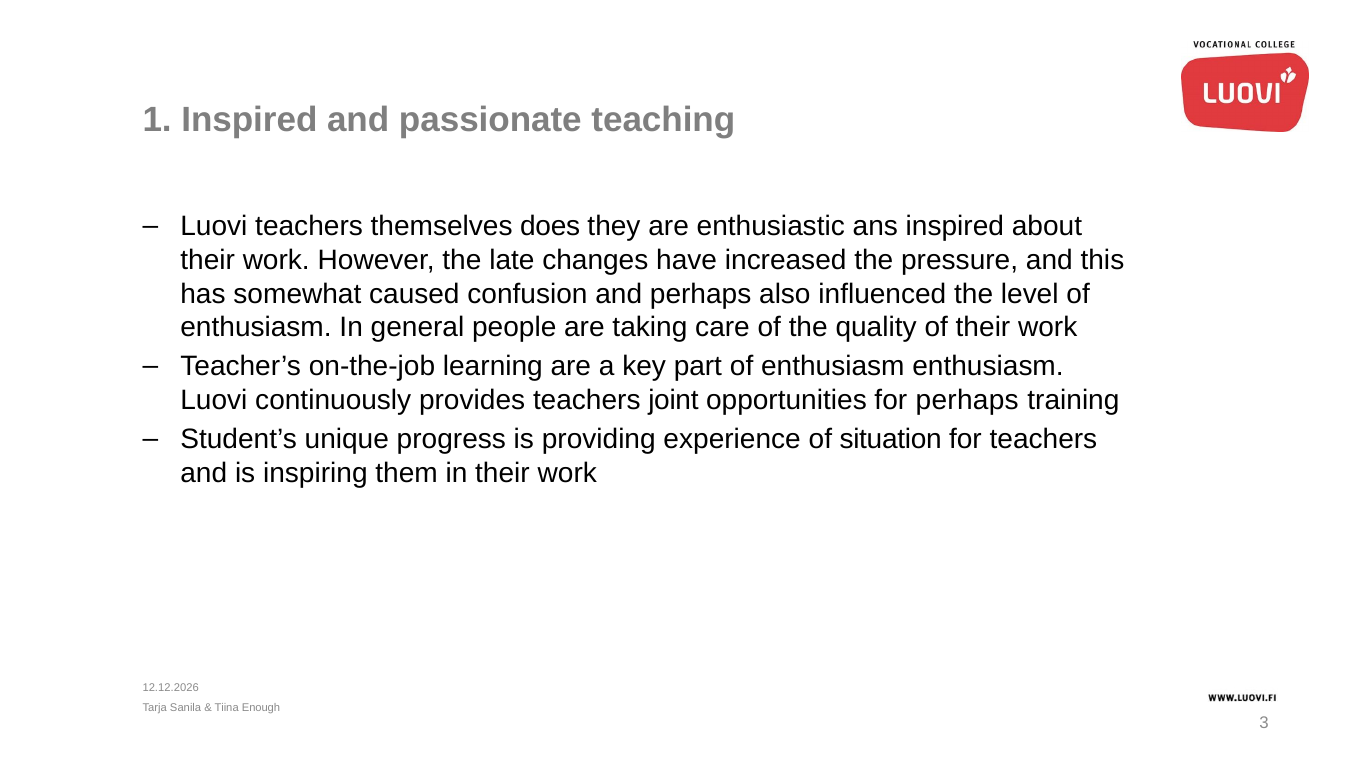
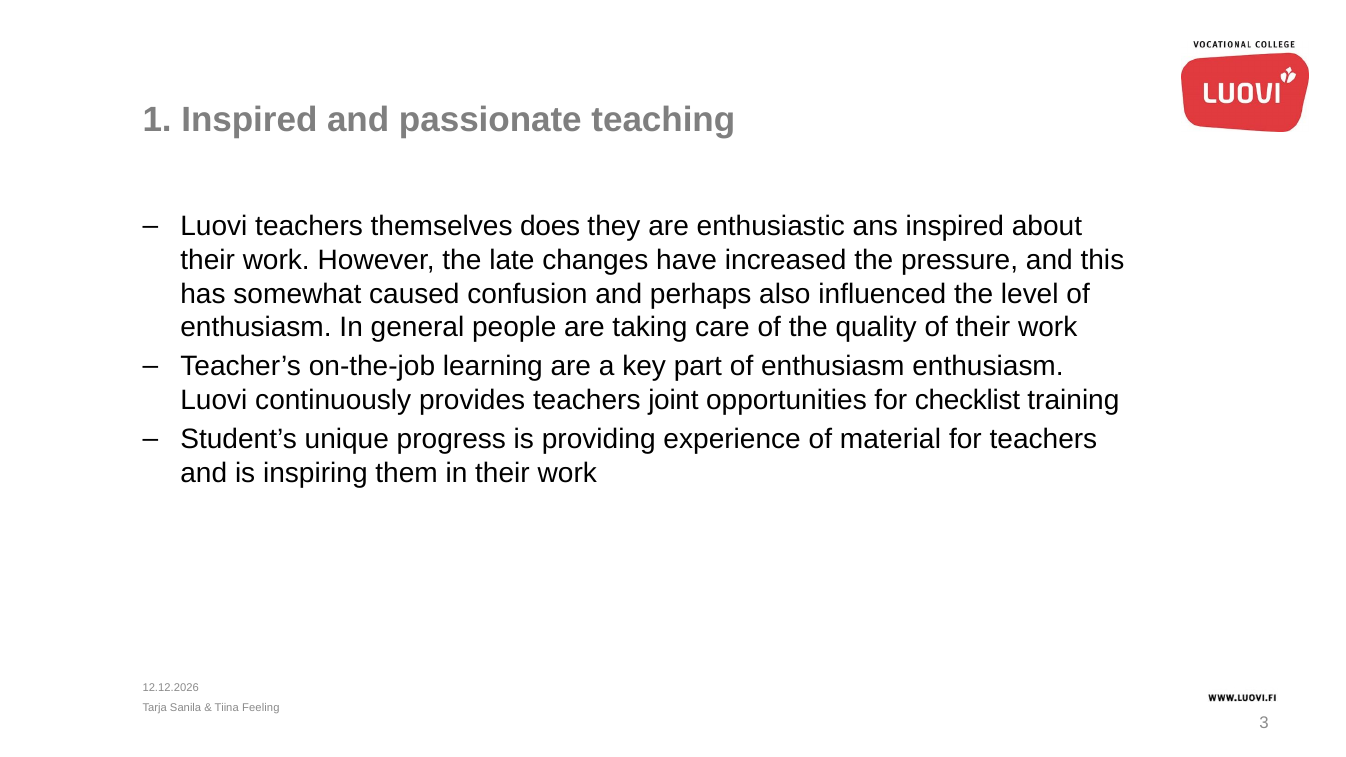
for perhaps: perhaps -> checklist
situation: situation -> material
Enough: Enough -> Feeling
